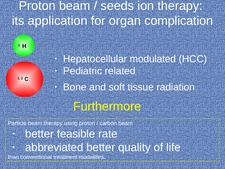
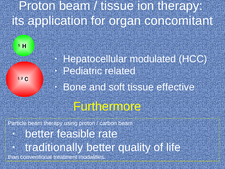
seeds at (117, 6): seeds -> tissue
complication: complication -> concomitant
radiation: radiation -> effective
abbreviated: abbreviated -> traditionally
